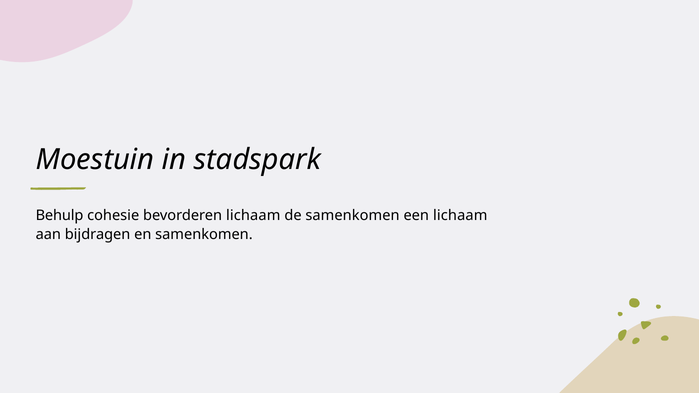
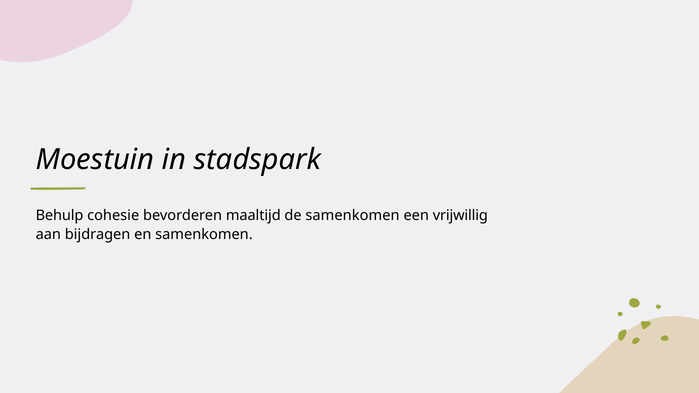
bevorderen lichaam: lichaam -> maaltijd
een lichaam: lichaam -> vrijwillig
